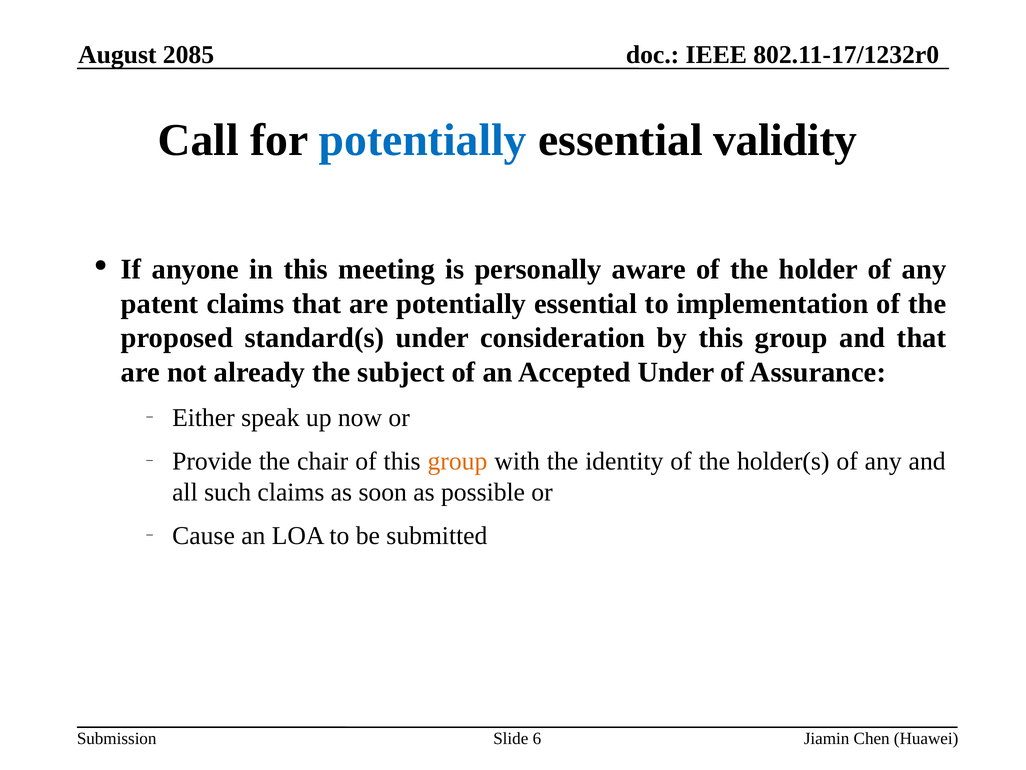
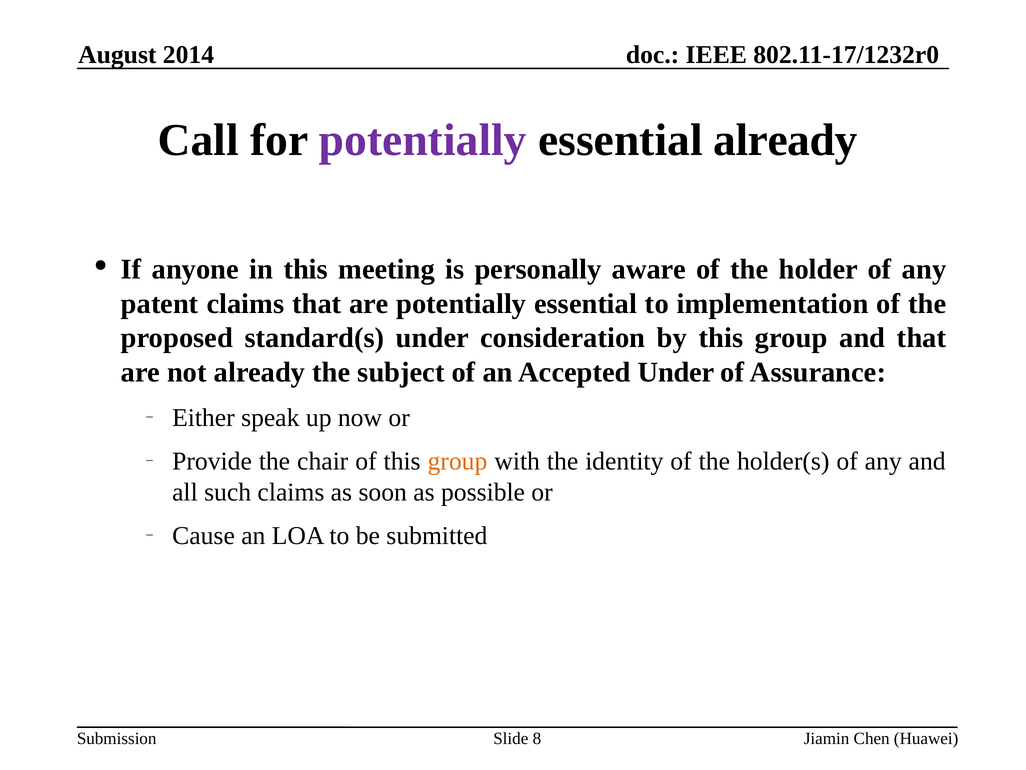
2085: 2085 -> 2014
potentially at (423, 140) colour: blue -> purple
essential validity: validity -> already
6: 6 -> 8
